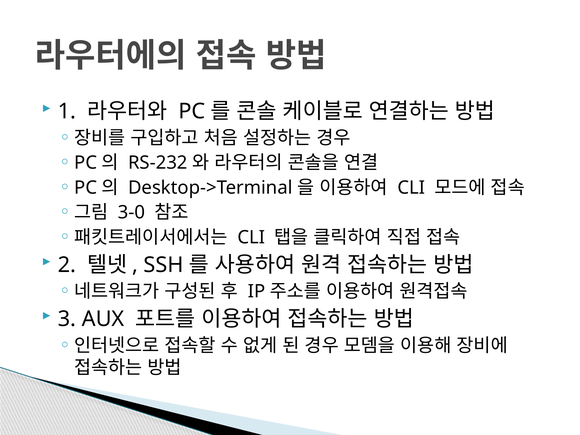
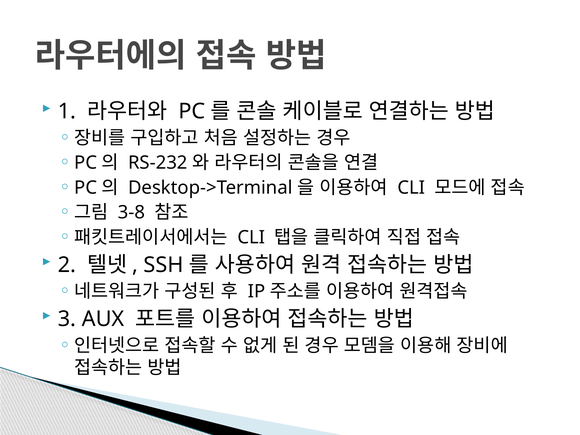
3-0: 3-0 -> 3-8
